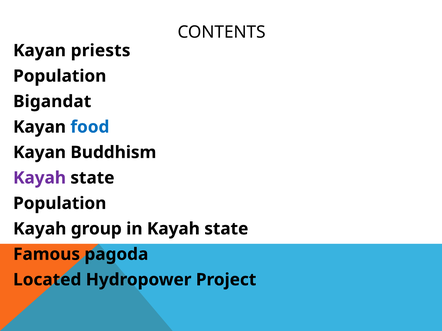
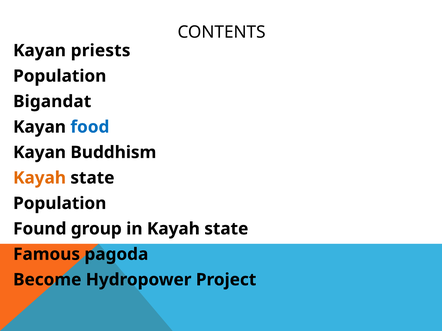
Kayah at (40, 178) colour: purple -> orange
Kayah at (40, 229): Kayah -> Found
Located: Located -> Become
